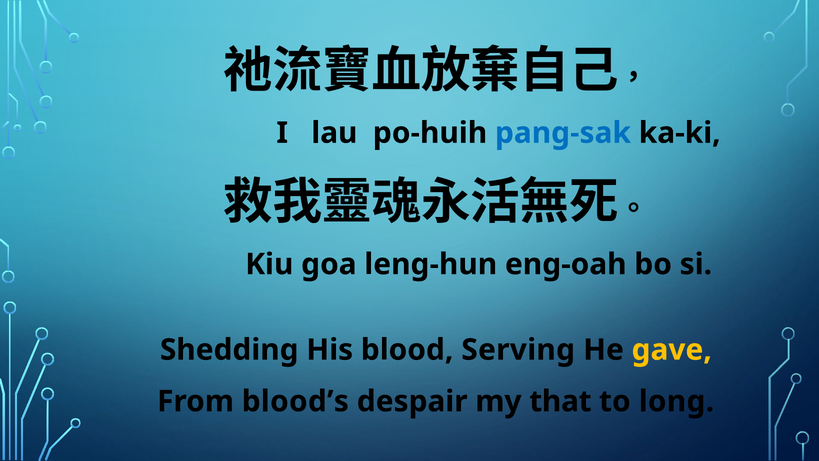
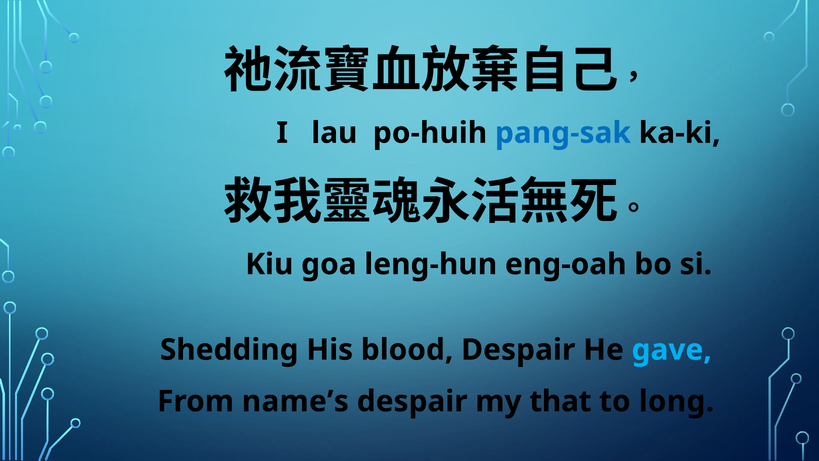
blood Serving: Serving -> Despair
gave colour: yellow -> light blue
blood’s: blood’s -> name’s
